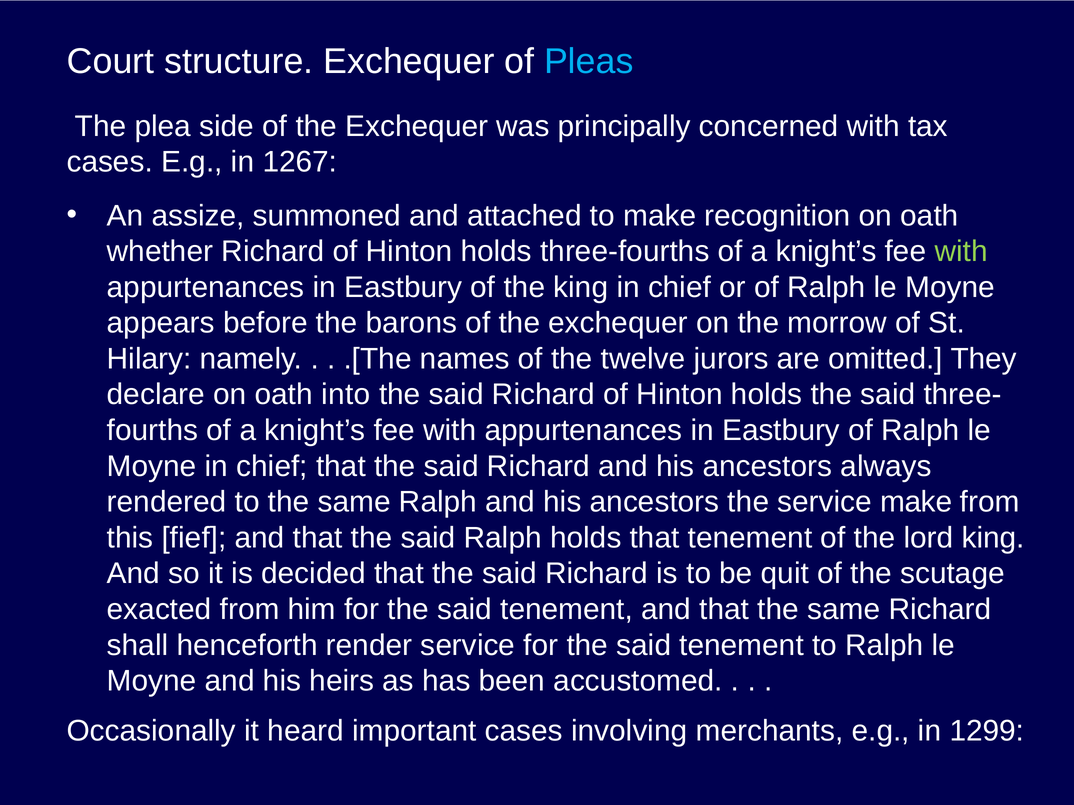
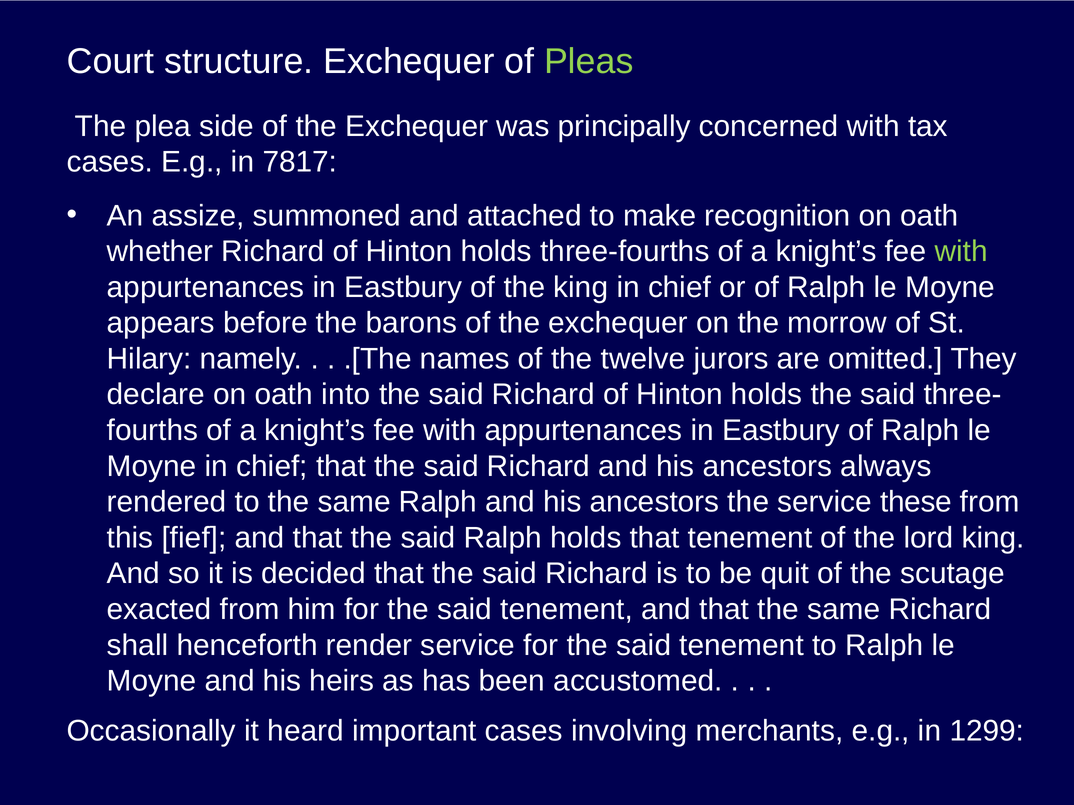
Pleas colour: light blue -> light green
1267: 1267 -> 7817
service make: make -> these
